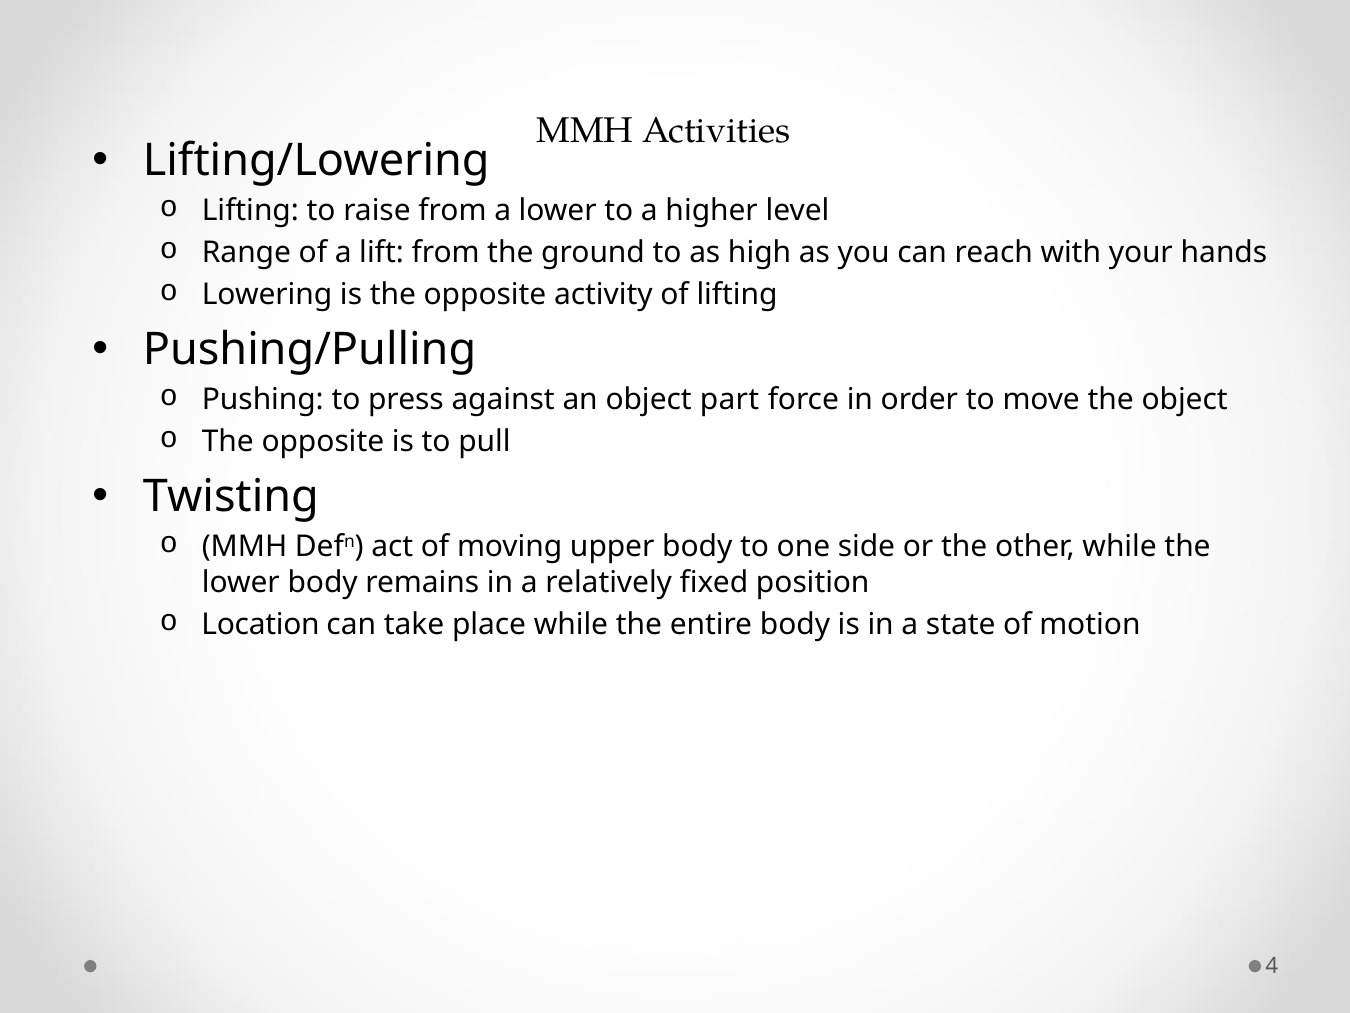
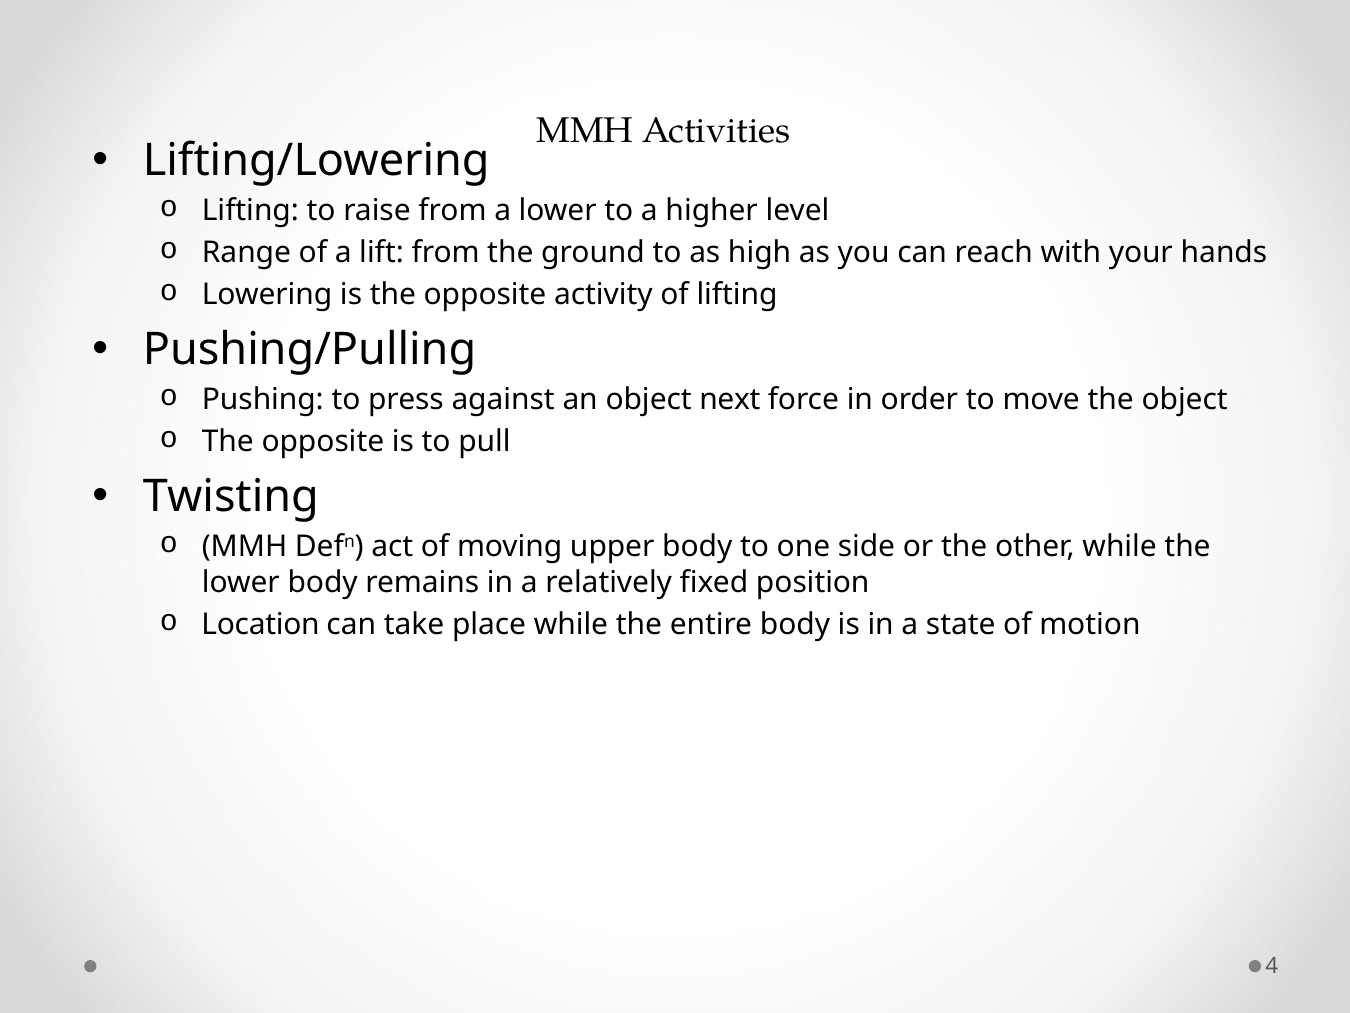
part: part -> next
